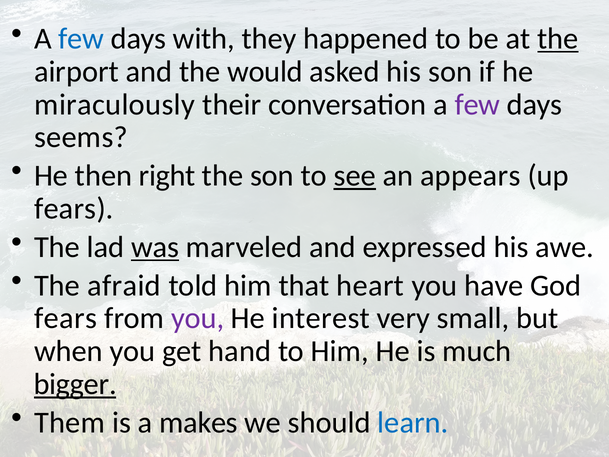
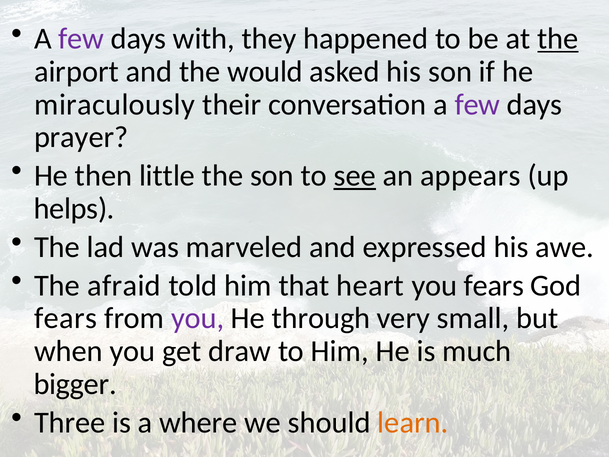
few at (81, 39) colour: blue -> purple
seems: seems -> prayer
right: right -> little
fears at (74, 209): fears -> helps
was underline: present -> none
you have: have -> fears
interest: interest -> through
hand: hand -> draw
bigger underline: present -> none
Them: Them -> Three
makes: makes -> where
learn colour: blue -> orange
